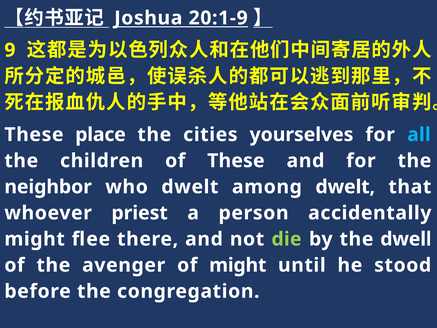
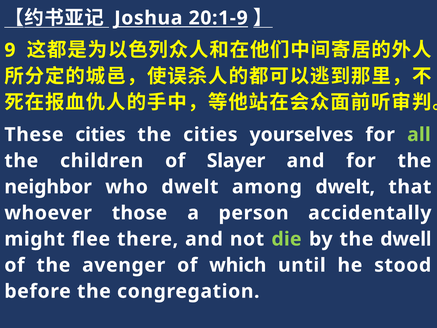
These place: place -> cities
all colour: light blue -> light green
of These: These -> Slayer
priest: priest -> those
of might: might -> which
